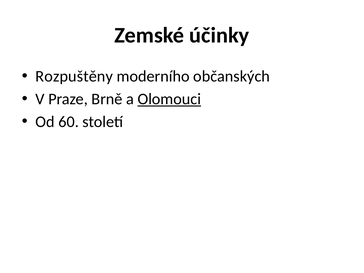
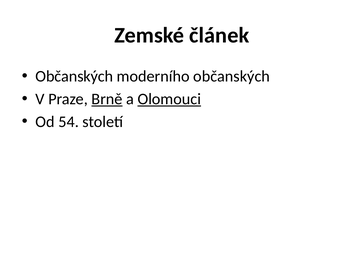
účinky: účinky -> článek
Rozpuštěny at (74, 76): Rozpuštěny -> Občanských
Brně underline: none -> present
60: 60 -> 54
